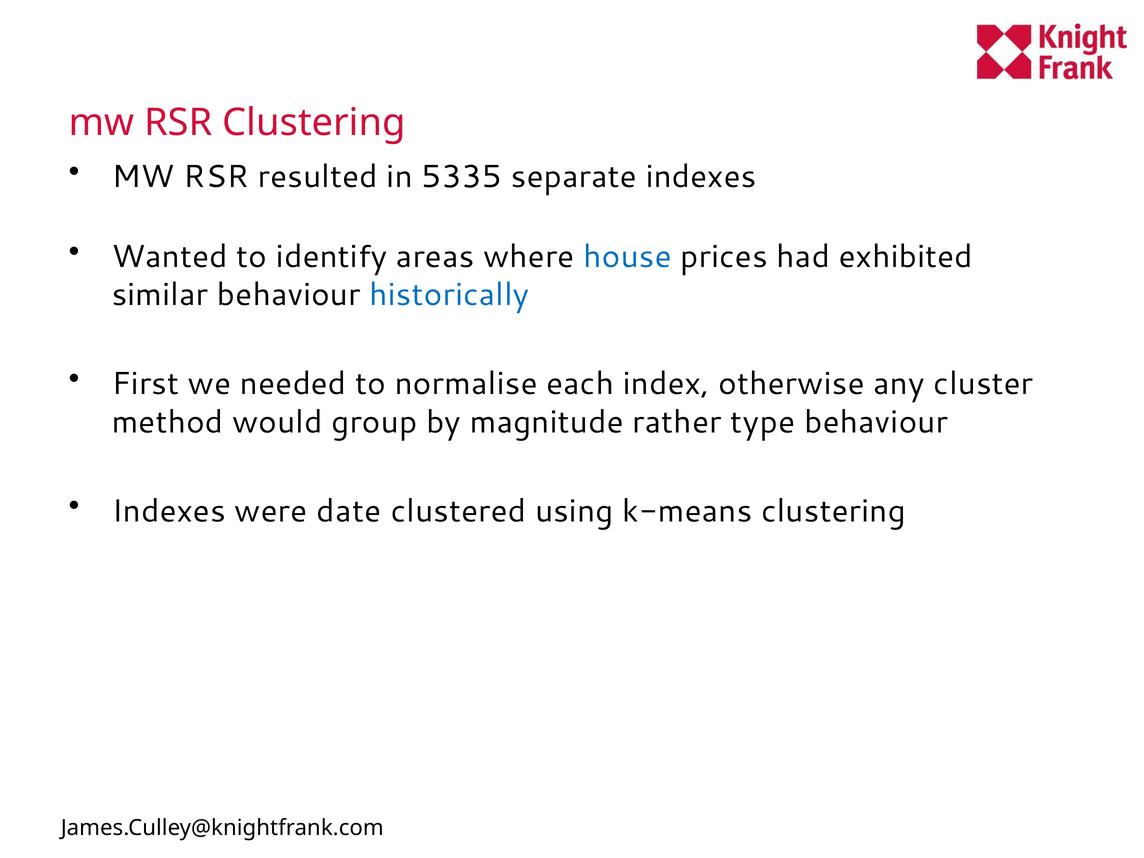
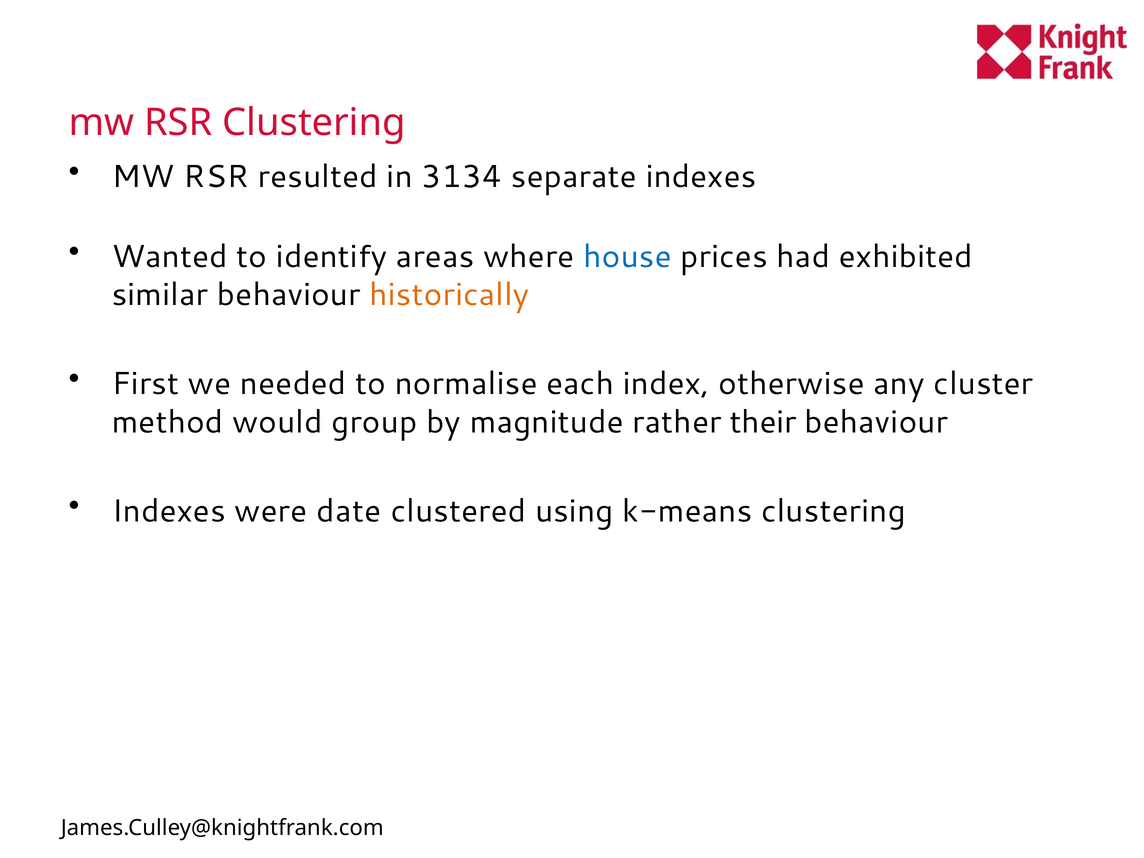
5335: 5335 -> 3134
historically colour: blue -> orange
type: type -> their
